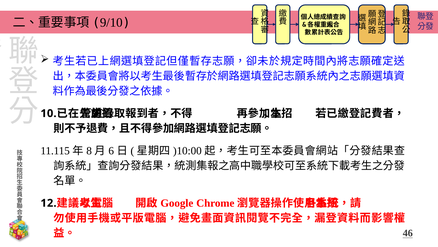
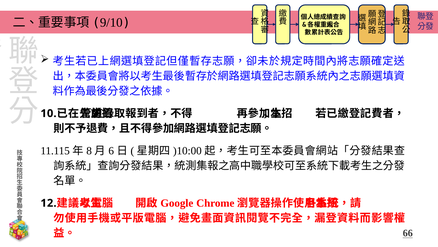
46: 46 -> 66
